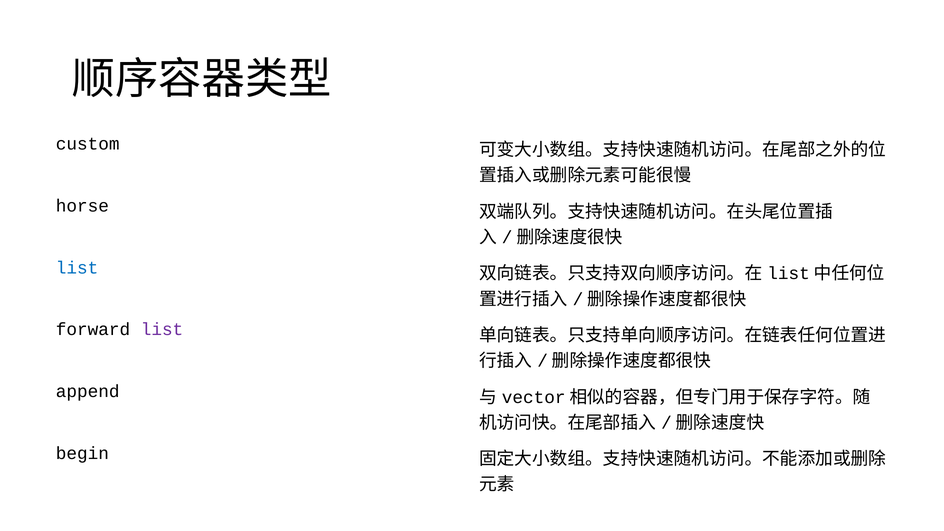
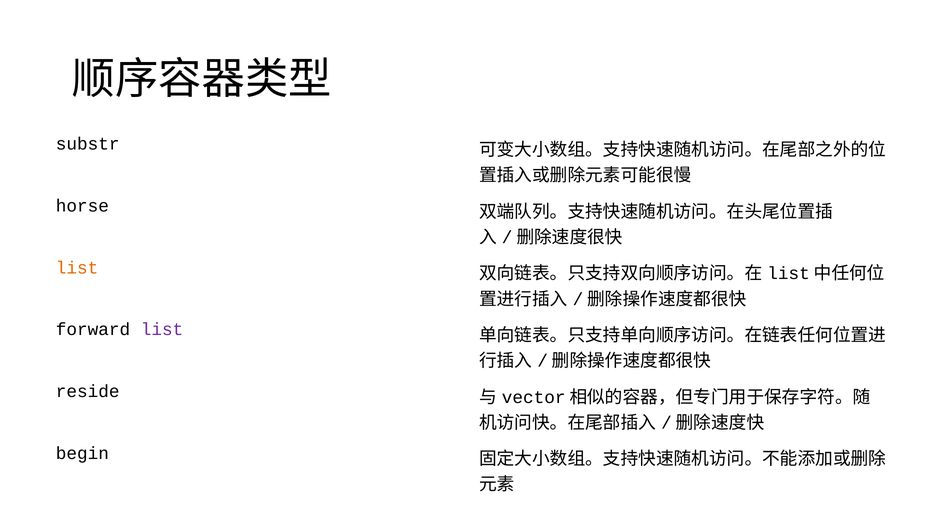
custom: custom -> substr
list at (77, 268) colour: blue -> orange
append: append -> reside
